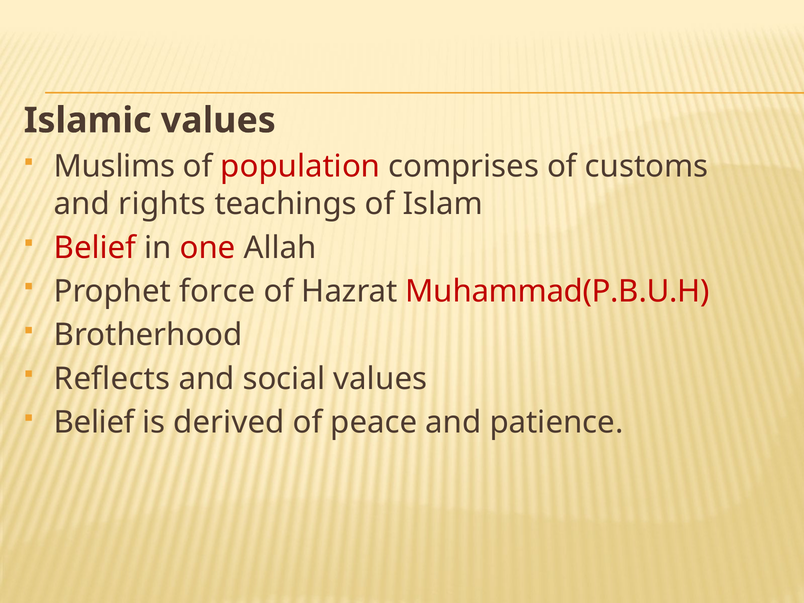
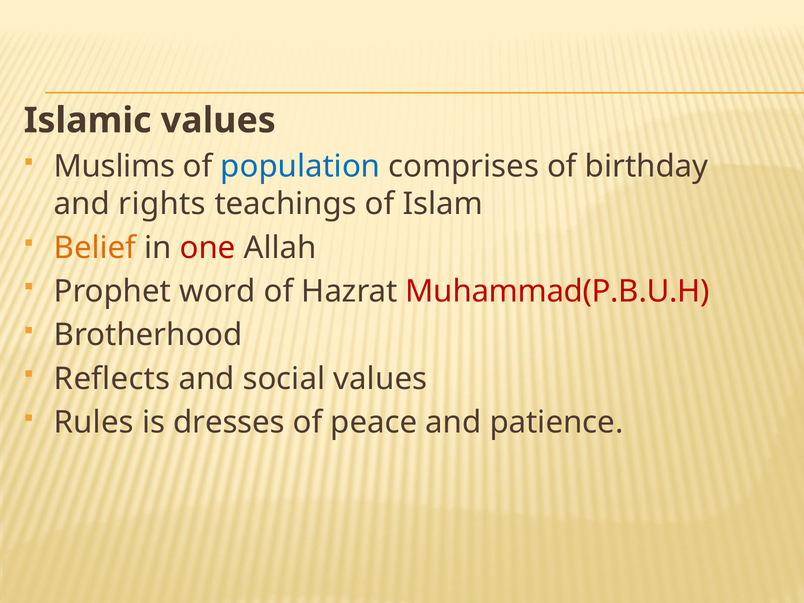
population colour: red -> blue
customs: customs -> birthday
Belief at (95, 248) colour: red -> orange
force: force -> word
Belief at (94, 423): Belief -> Rules
derived: derived -> dresses
